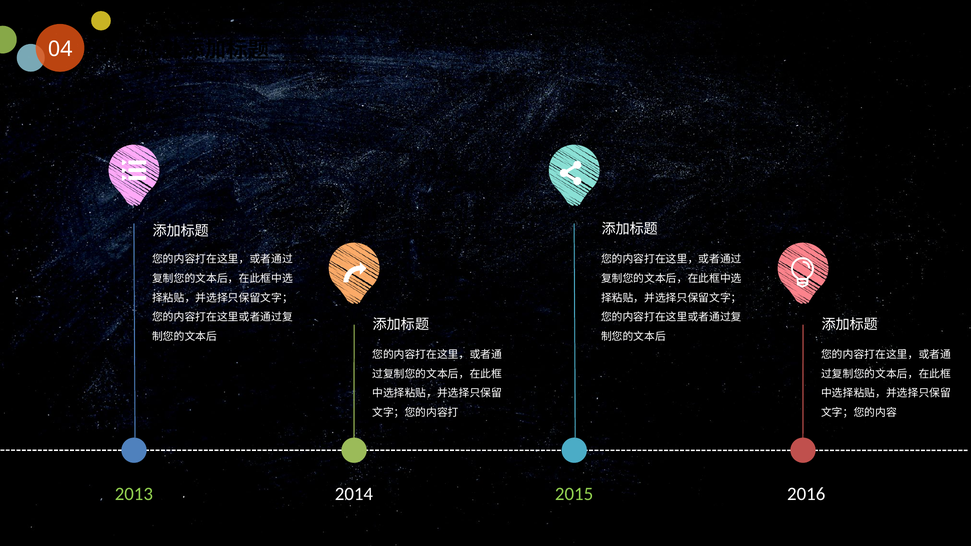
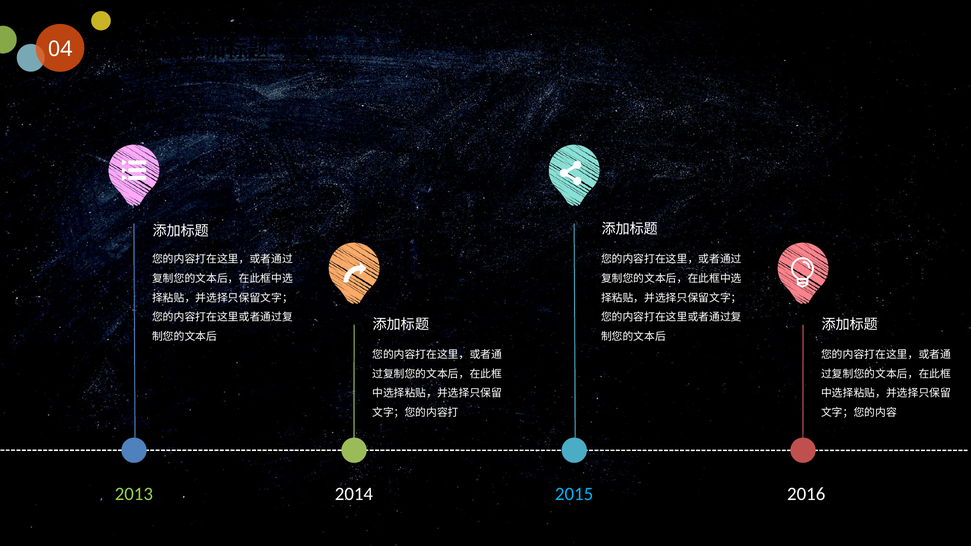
2015 colour: light green -> light blue
